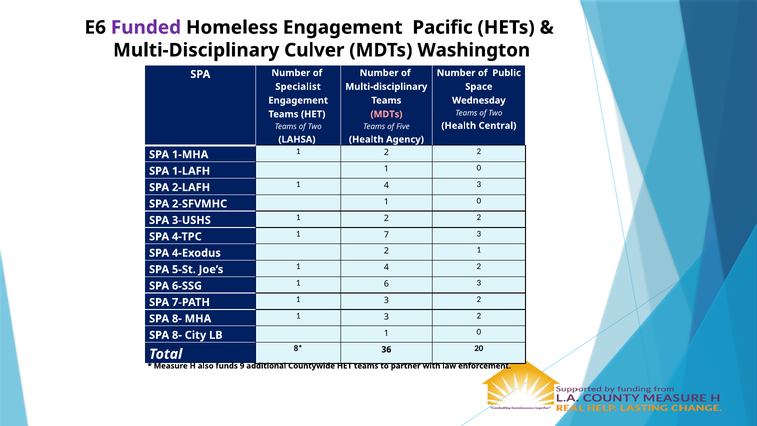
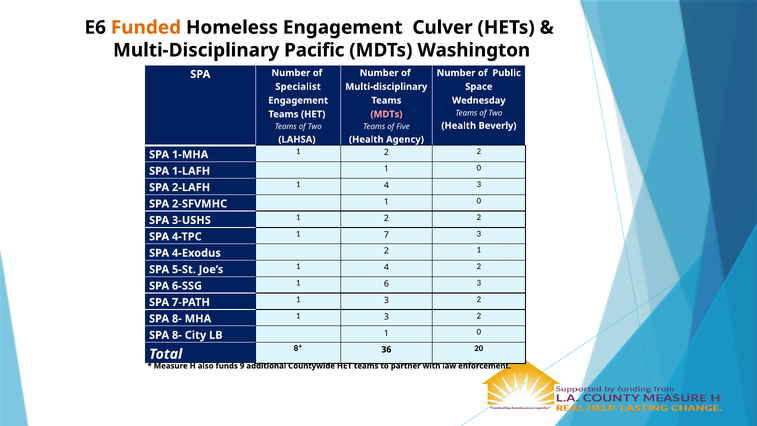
Funded colour: purple -> orange
Pacific: Pacific -> Culver
Culver: Culver -> Pacific
Central: Central -> Beverly
